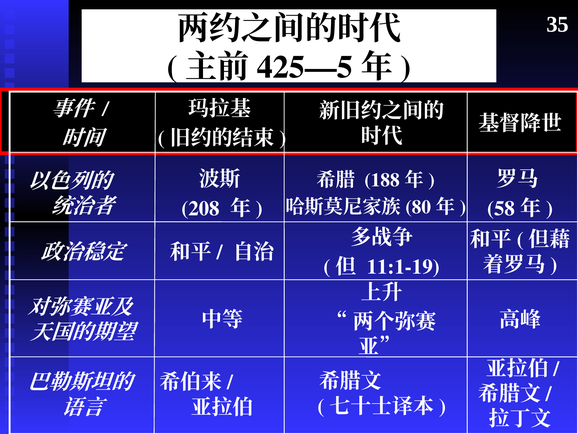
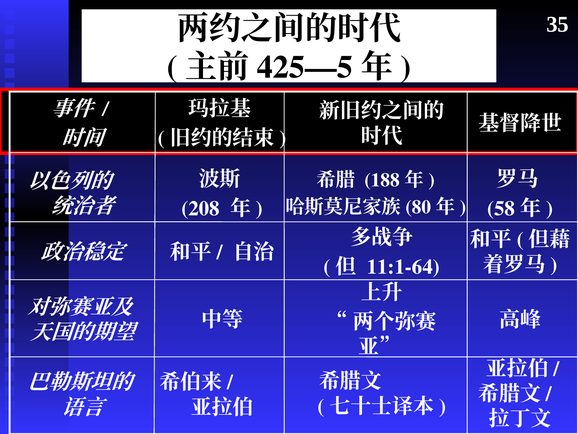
11:1-19: 11:1-19 -> 11:1-64
